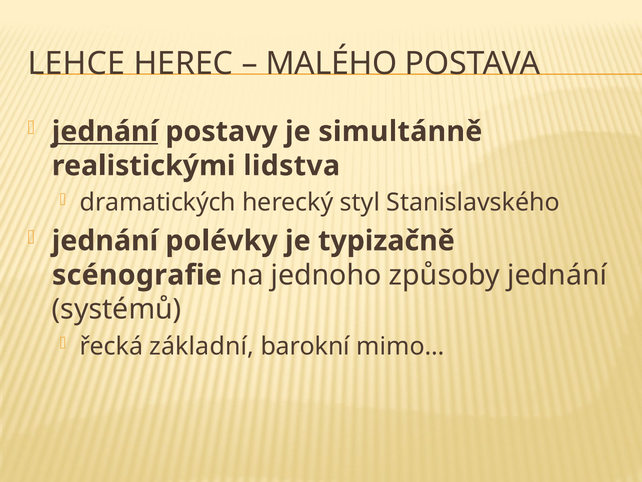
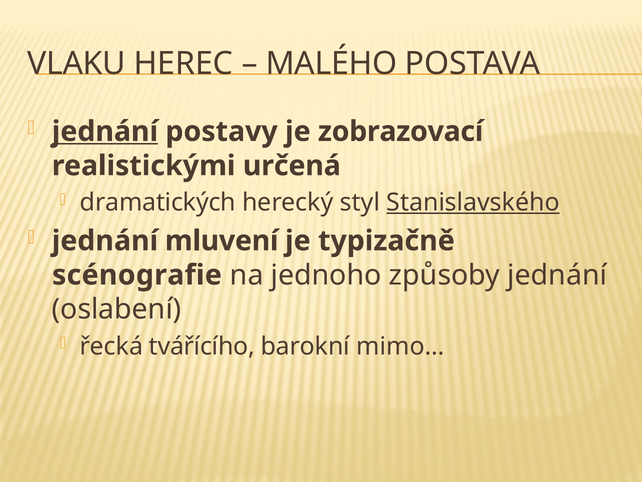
LEHCE: LEHCE -> VLAKU
simultánně: simultánně -> zobrazovací
lidstva: lidstva -> určená
Stanislavského underline: none -> present
polévky: polévky -> mluvení
systémů: systémů -> oslabení
základní: základní -> tvářícího
